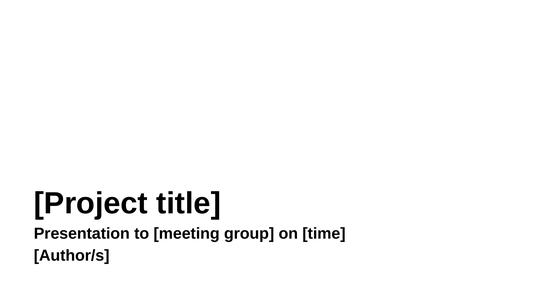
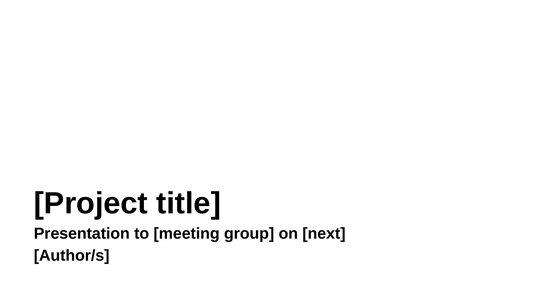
time: time -> next
